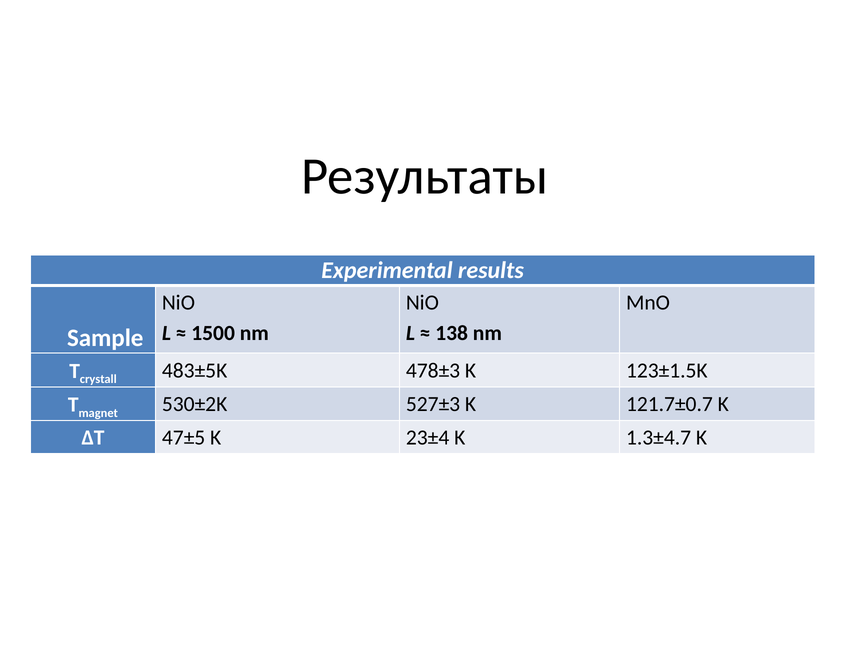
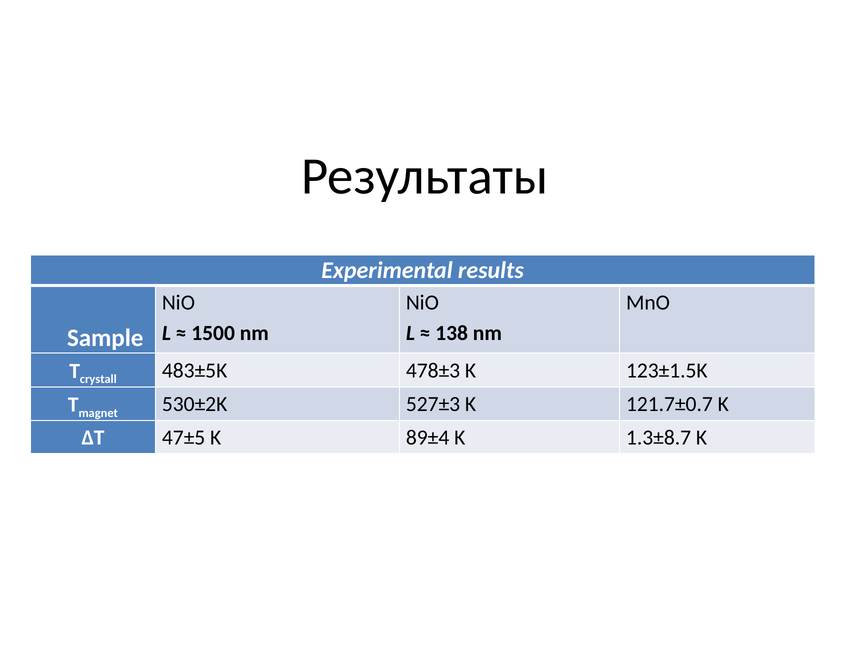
23±4: 23±4 -> 89±4
1.3±4.7: 1.3±4.7 -> 1.3±8.7
